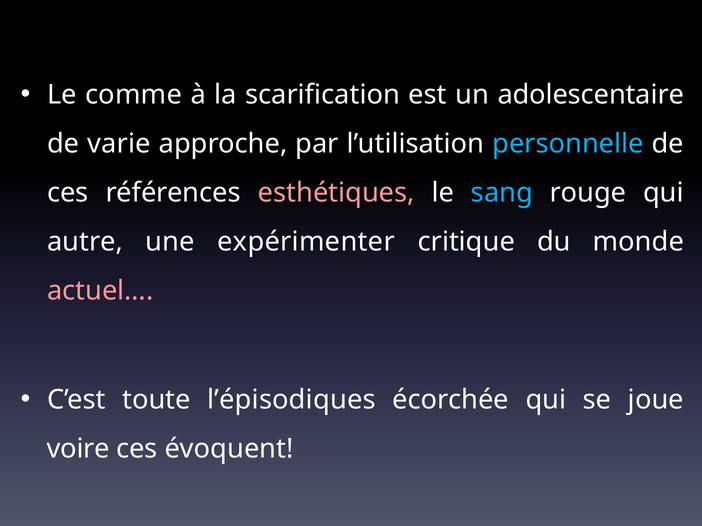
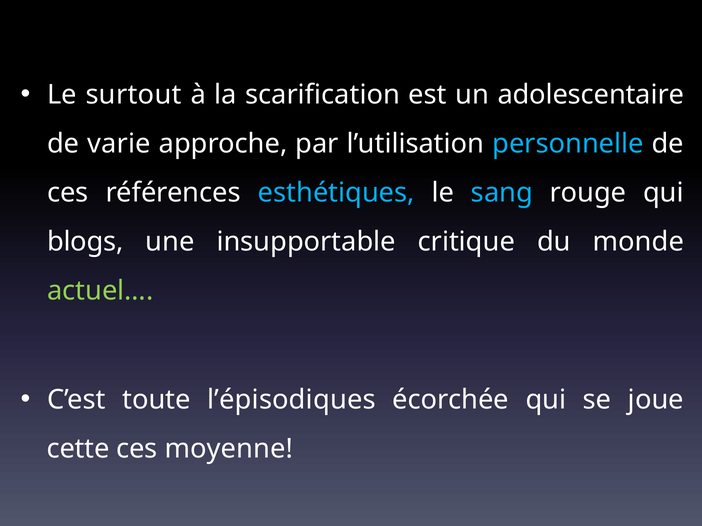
comme: comme -> surtout
esthétiques colour: pink -> light blue
autre: autre -> blogs
expérimenter: expérimenter -> insupportable
actuel… colour: pink -> light green
voire: voire -> cette
évoquent: évoquent -> moyenne
